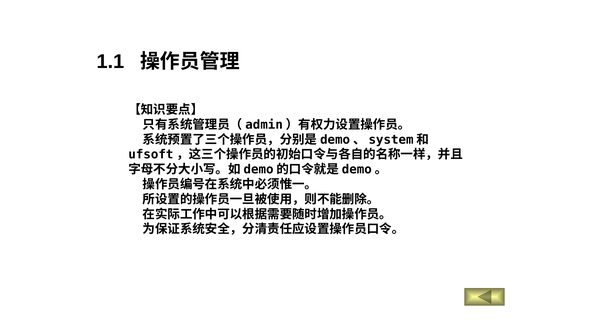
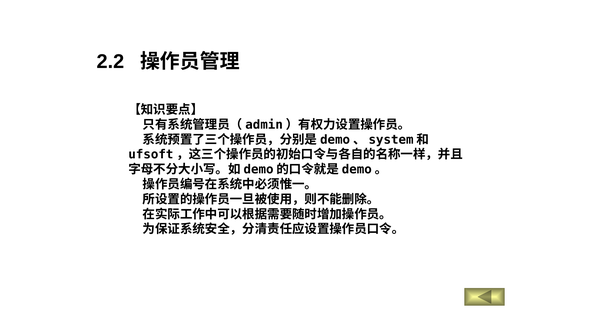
1.1: 1.1 -> 2.2
